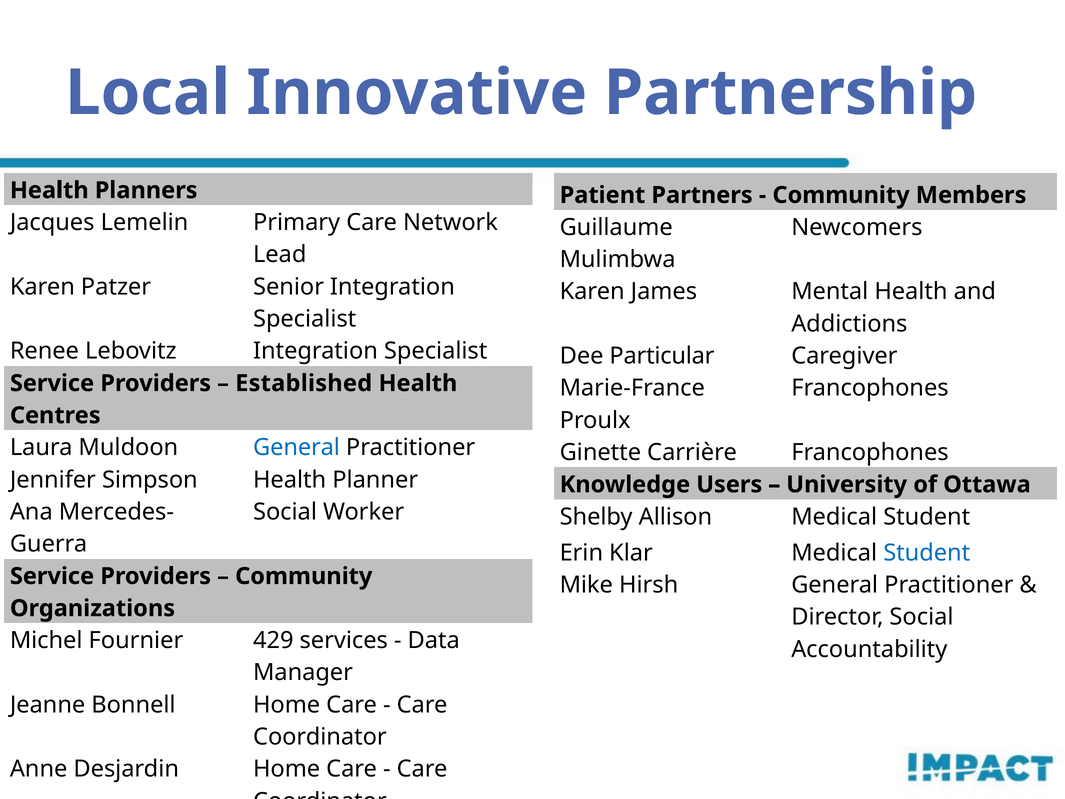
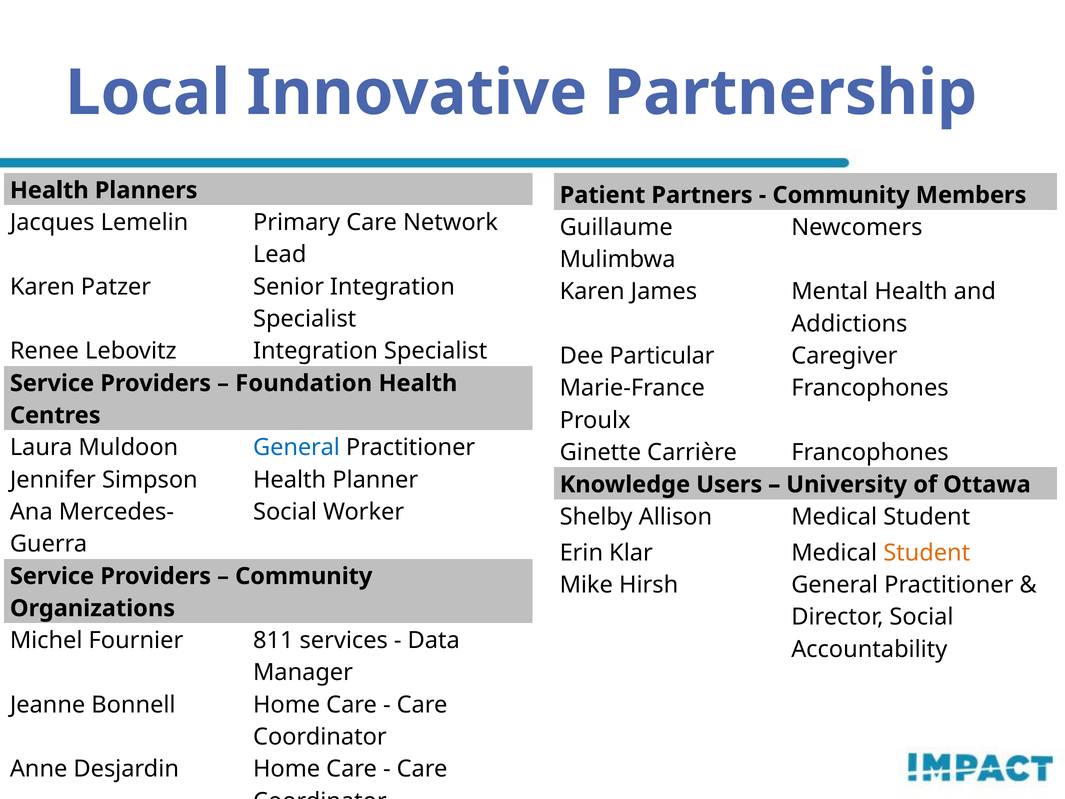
Established: Established -> Foundation
Student at (927, 553) colour: blue -> orange
429: 429 -> 811
